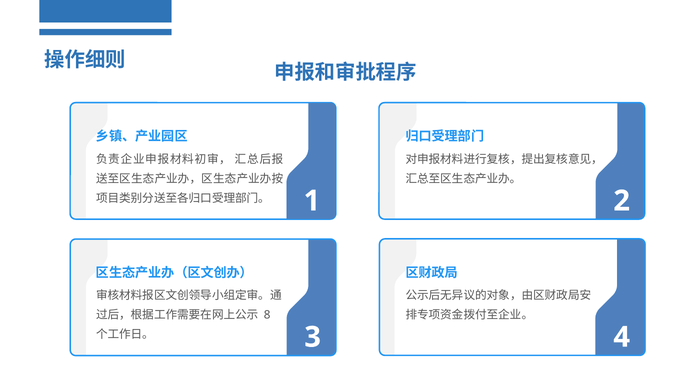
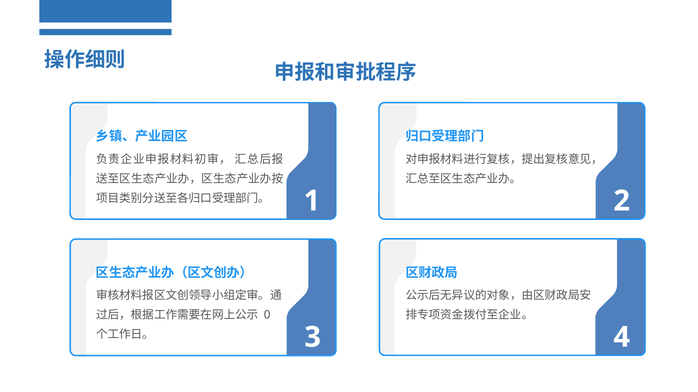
8: 8 -> 0
